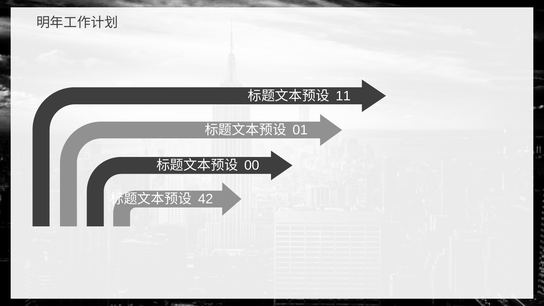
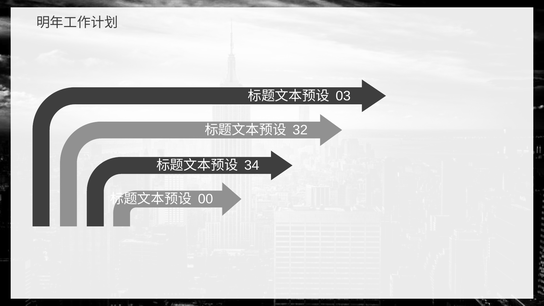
11: 11 -> 03
01: 01 -> 32
00: 00 -> 34
42: 42 -> 00
